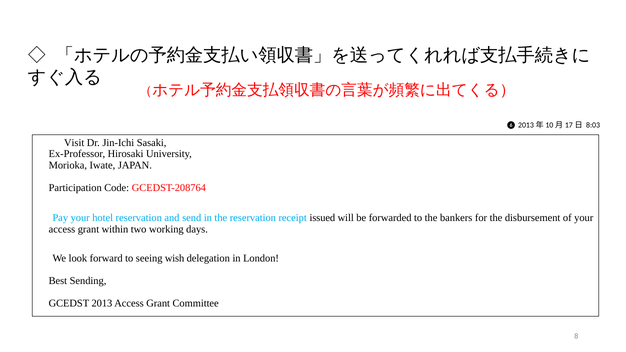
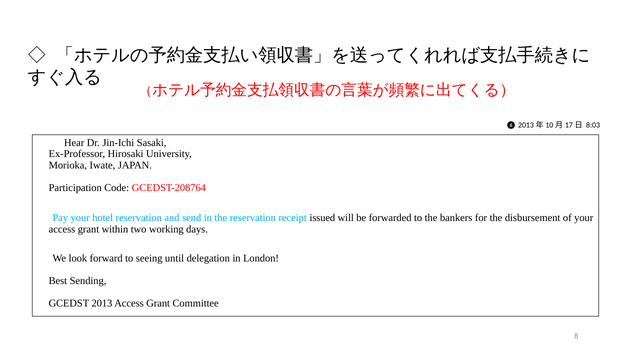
Visit: Visit -> Hear
wish: wish -> until
